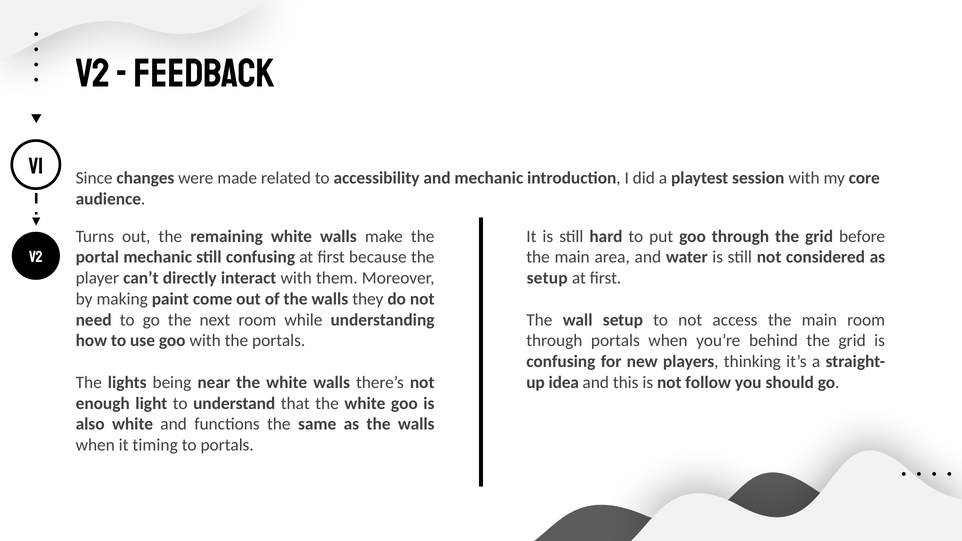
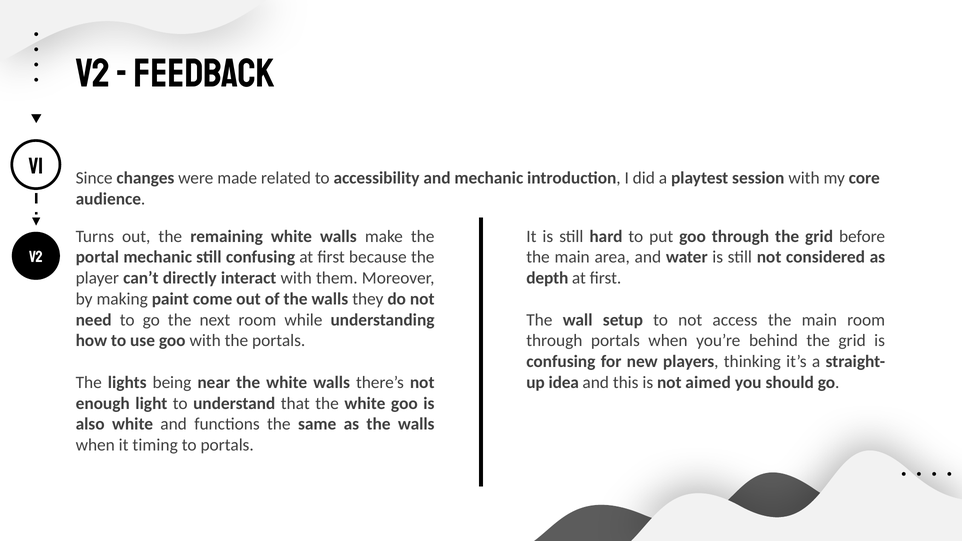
setup at (547, 278): setup -> depth
follow: follow -> aimed
